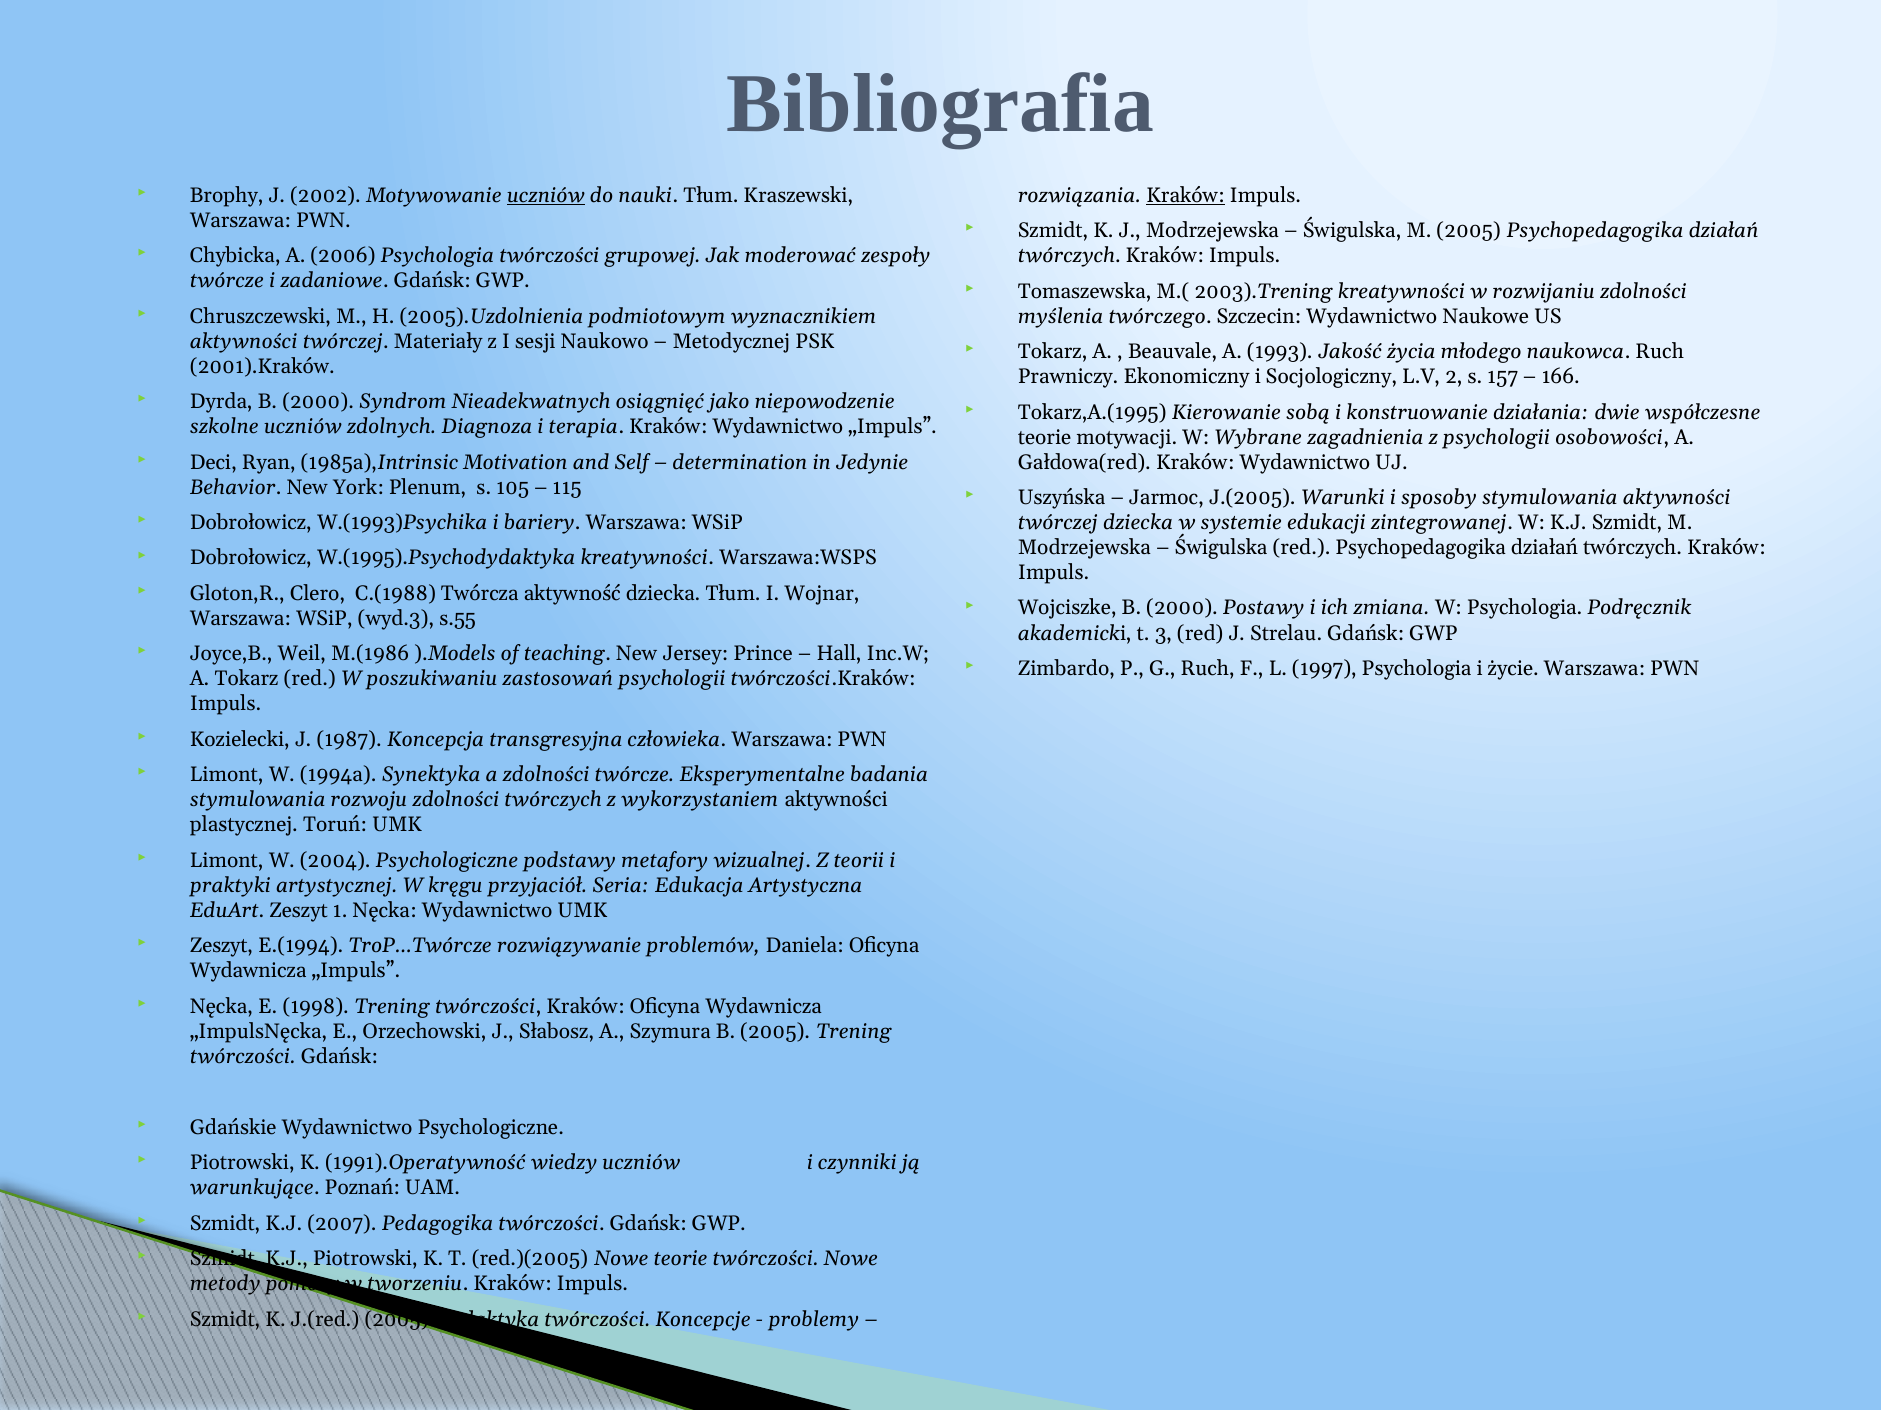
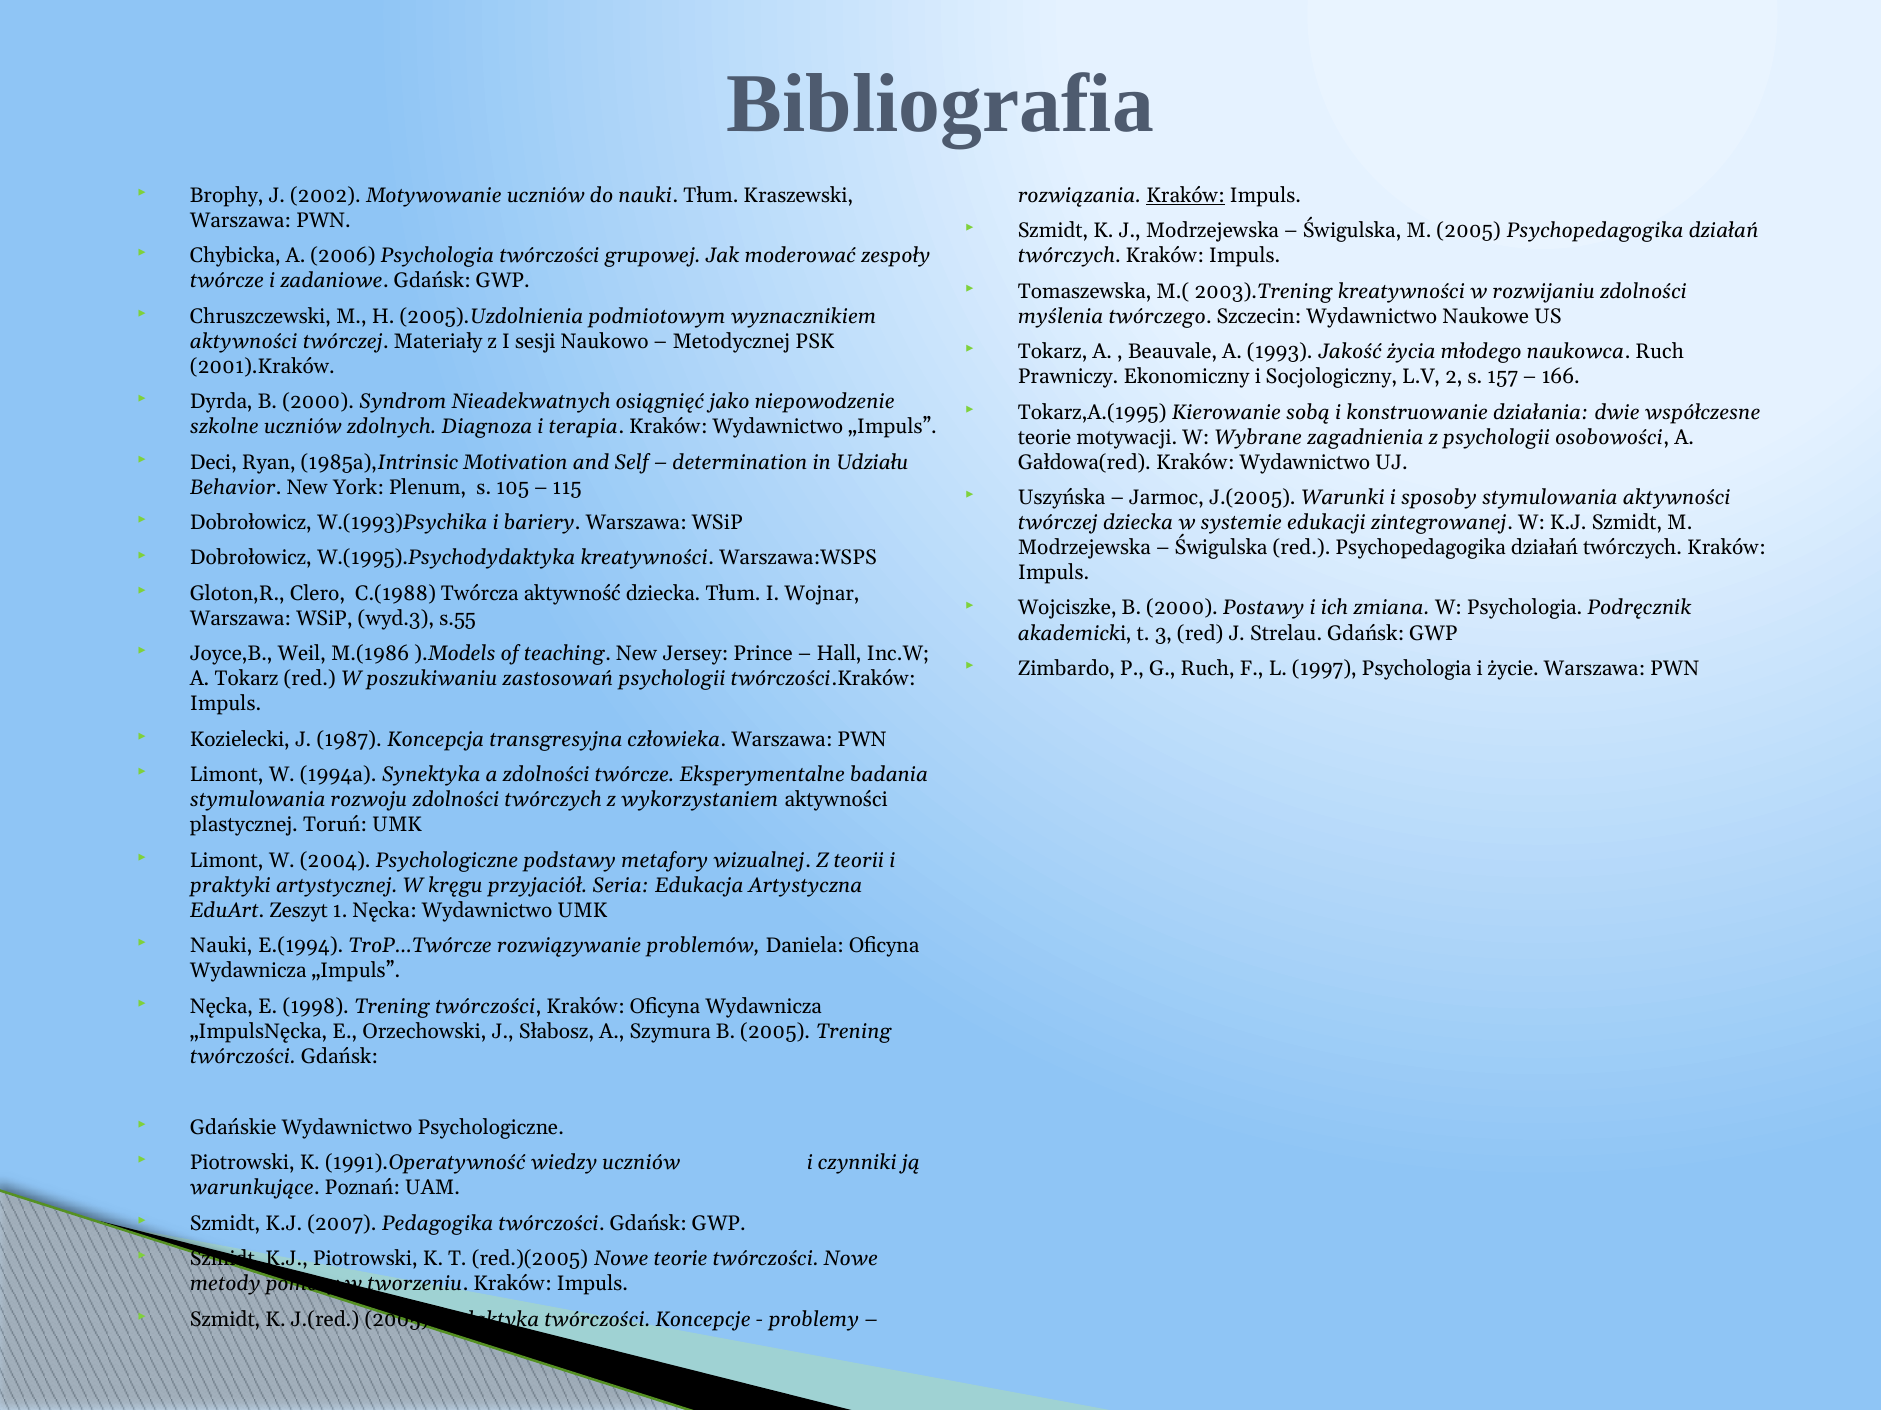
uczniów at (546, 195) underline: present -> none
Jedynie: Jedynie -> Udziału
Zeszyt at (221, 946): Zeszyt -> Nauki
